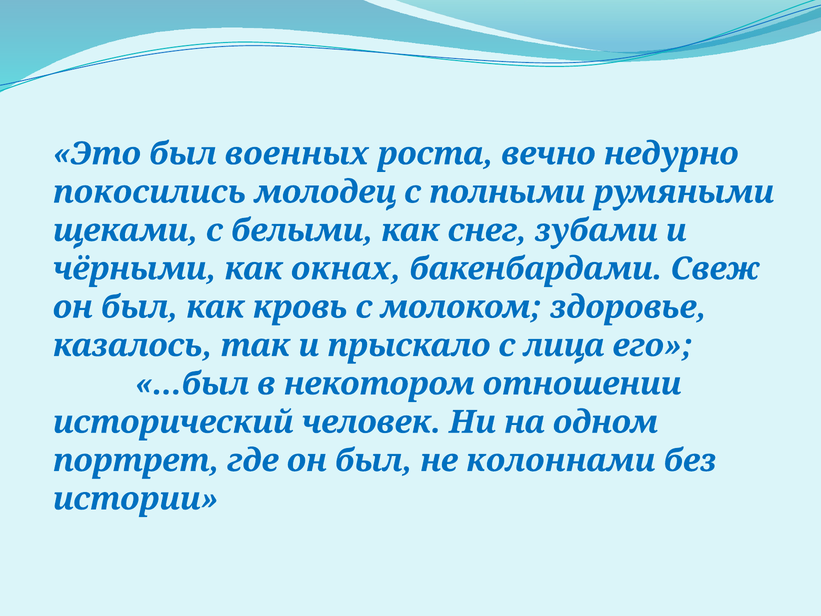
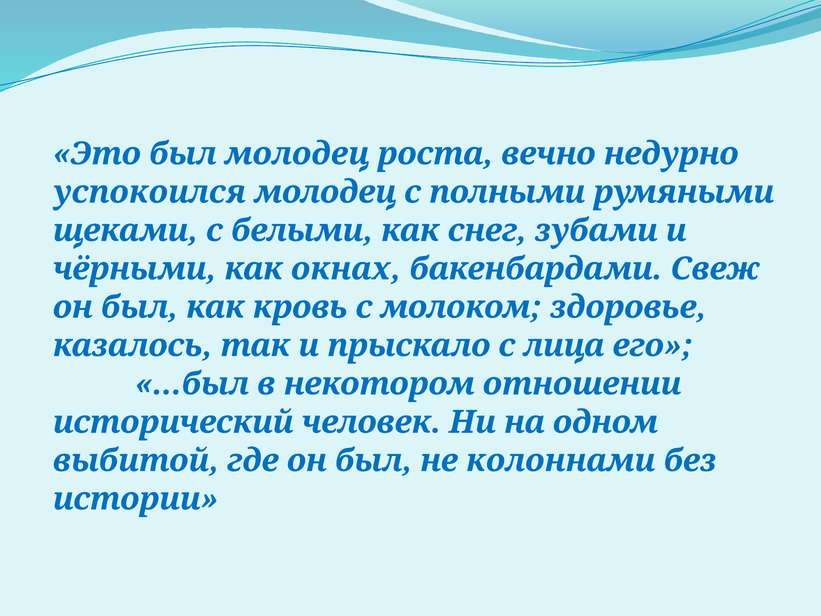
был военных: военных -> молодец
покосились: покосились -> успокоился
портрет: портрет -> выбитой
